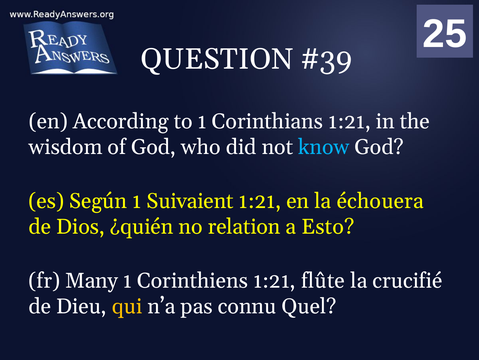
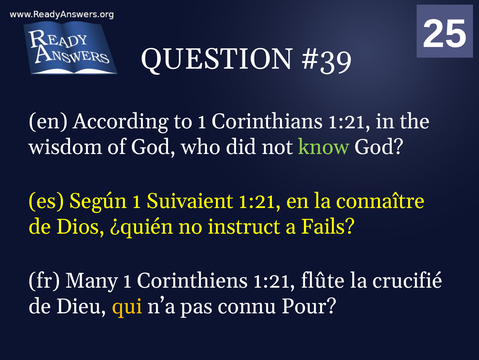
know colour: light blue -> light green
échouera: échouera -> connaître
relation: relation -> instruct
Esto: Esto -> Fails
Quel: Quel -> Pour
